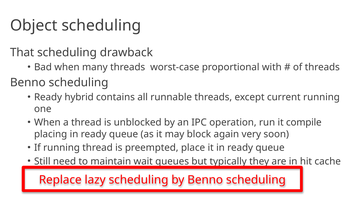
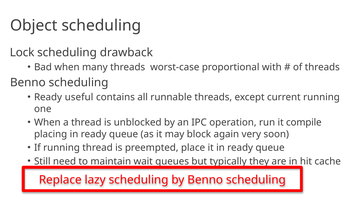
That: That -> Lock
hybrid: hybrid -> useful
